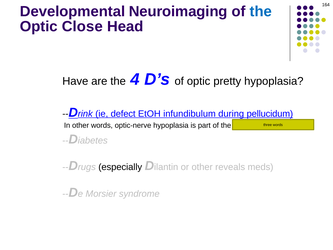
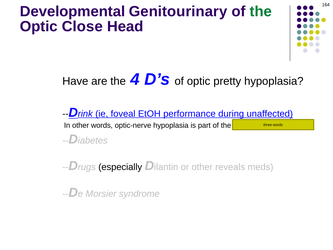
Neuroimaging: Neuroimaging -> Genitourinary
the at (261, 11) colour: blue -> green
defect: defect -> foveal
infundibulum: infundibulum -> performance
pellucidum: pellucidum -> unaffected
